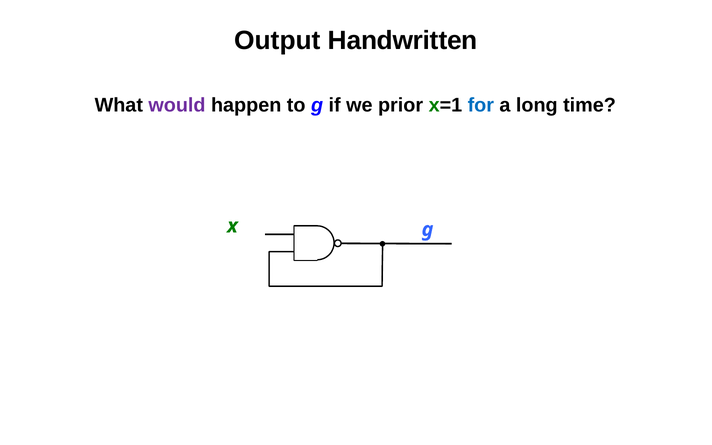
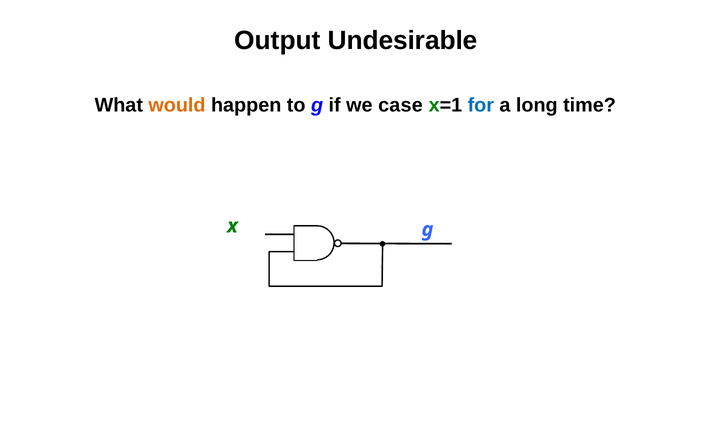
Handwritten: Handwritten -> Undesirable
would colour: purple -> orange
prior: prior -> case
